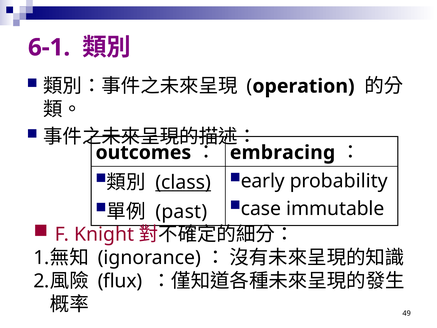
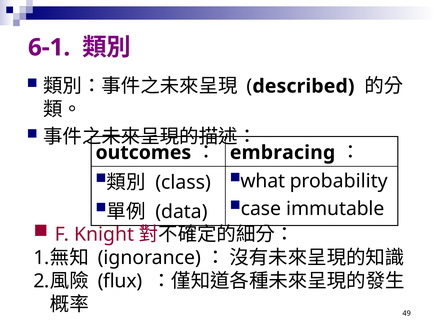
operation: operation -> described
early: early -> what
class underline: present -> none
past: past -> data
